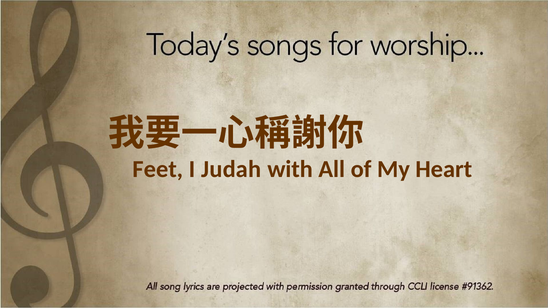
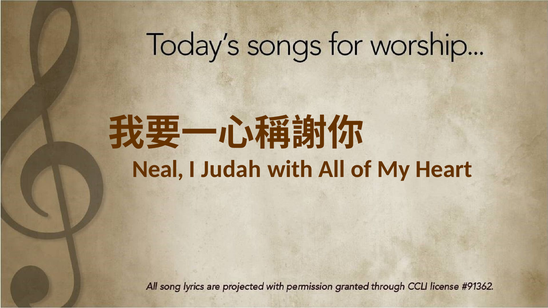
Feet: Feet -> Neal
